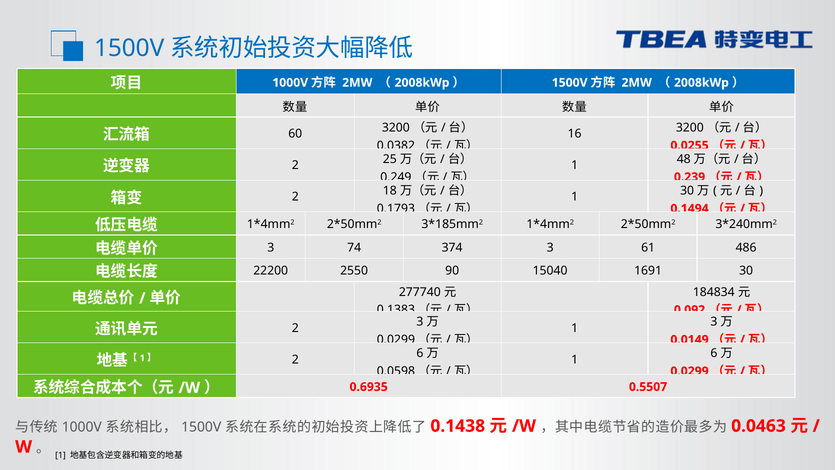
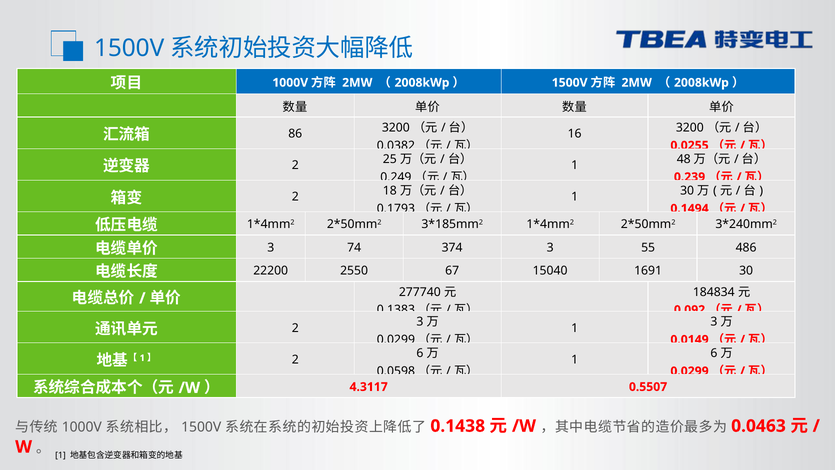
60: 60 -> 86
61: 61 -> 55
90: 90 -> 67
0.6935: 0.6935 -> 4.3117
